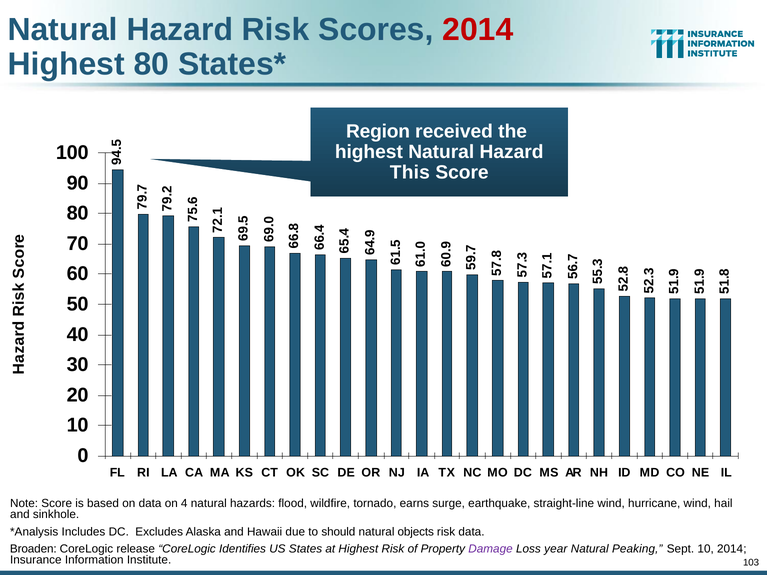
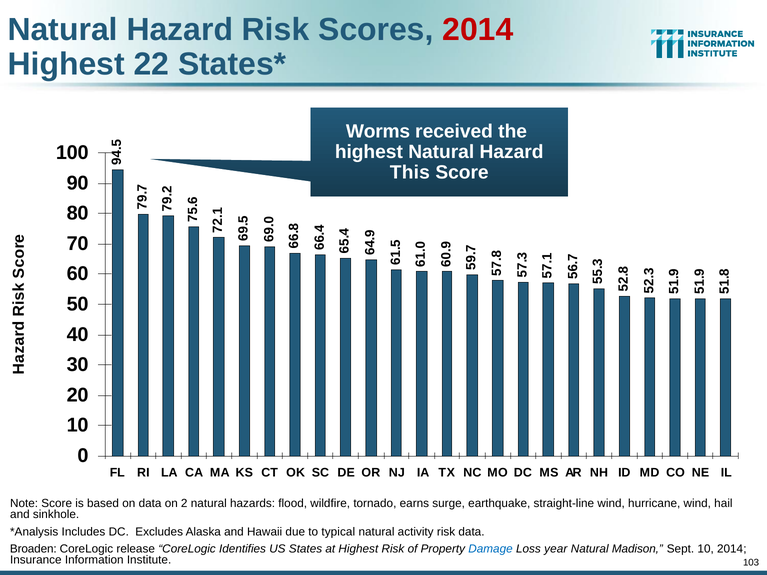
Highest 80: 80 -> 22
Region: Region -> Worms
on 4: 4 -> 2
should: should -> typical
objects: objects -> activity
Damage colour: purple -> blue
Peaking: Peaking -> Madison
